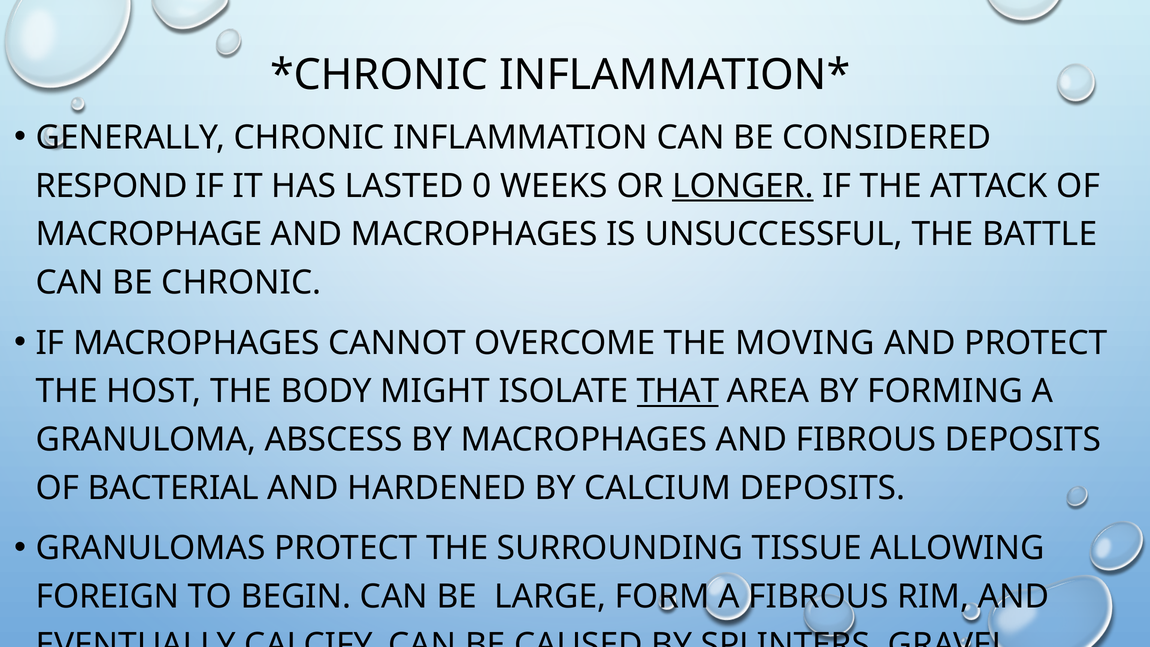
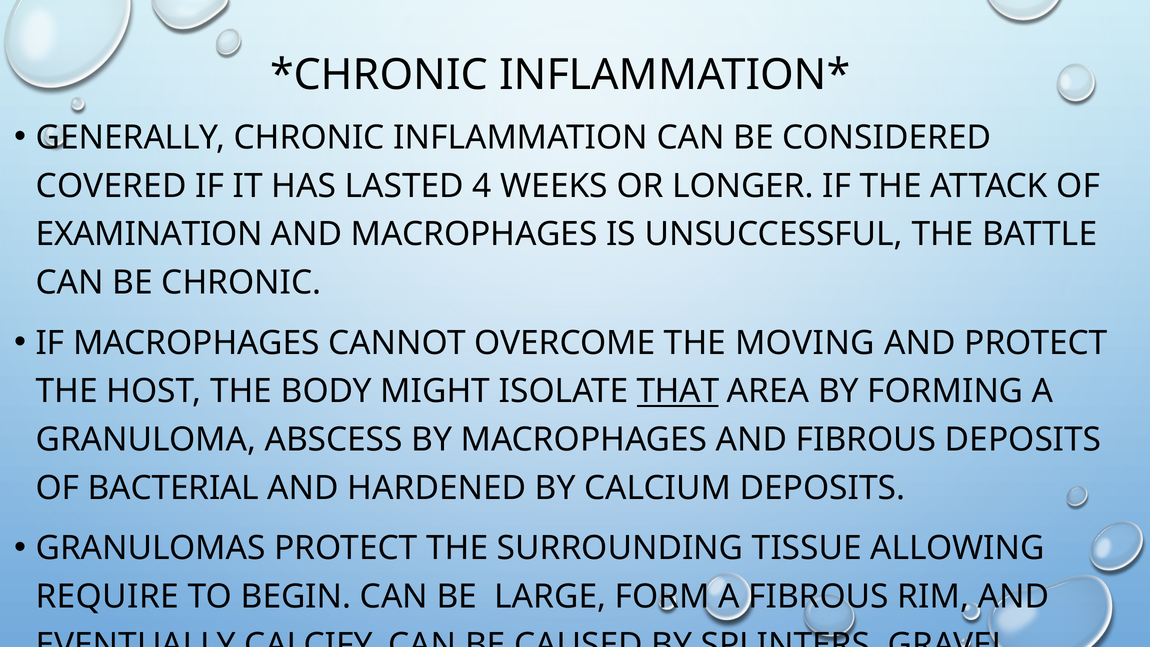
RESPOND: RESPOND -> COVERED
0: 0 -> 4
LONGER underline: present -> none
MACROPHAGE: MACROPHAGE -> EXAMINATION
FOREIGN: FOREIGN -> REQUIRE
